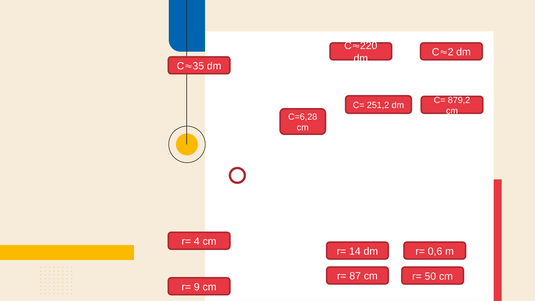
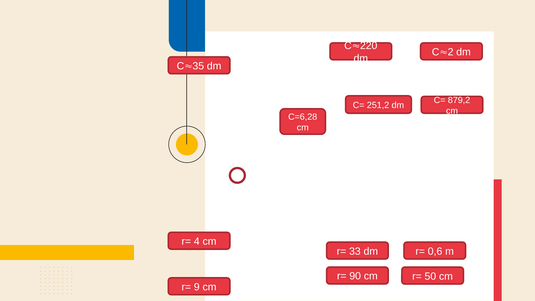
14: 14 -> 33
87: 87 -> 90
